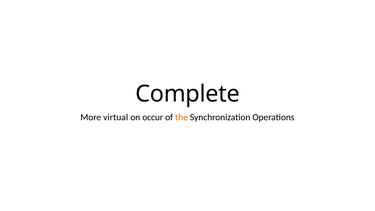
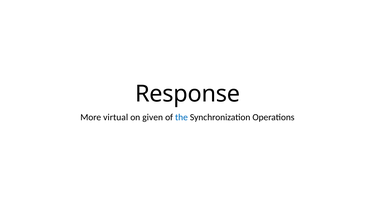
Complete: Complete -> Response
occur: occur -> given
the colour: orange -> blue
